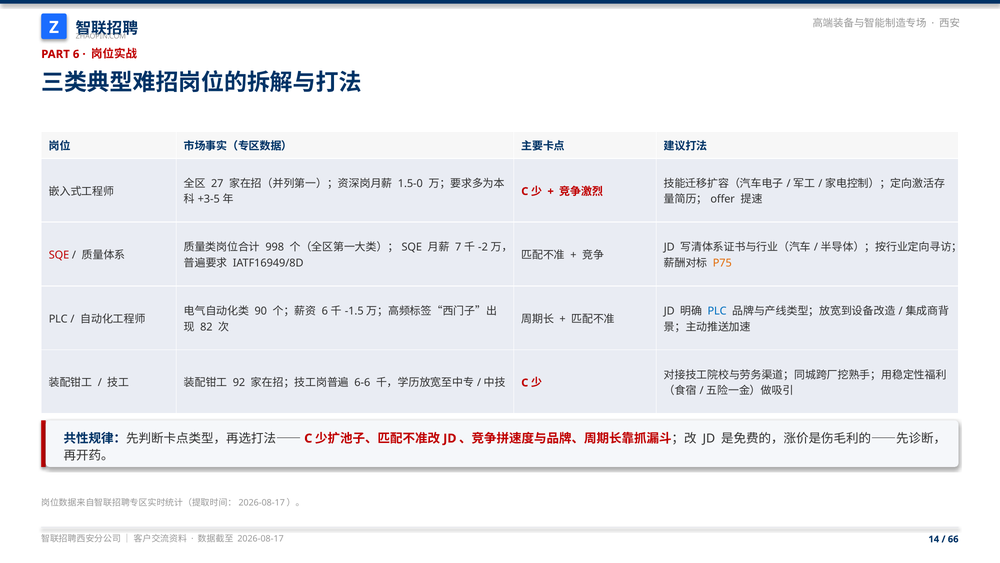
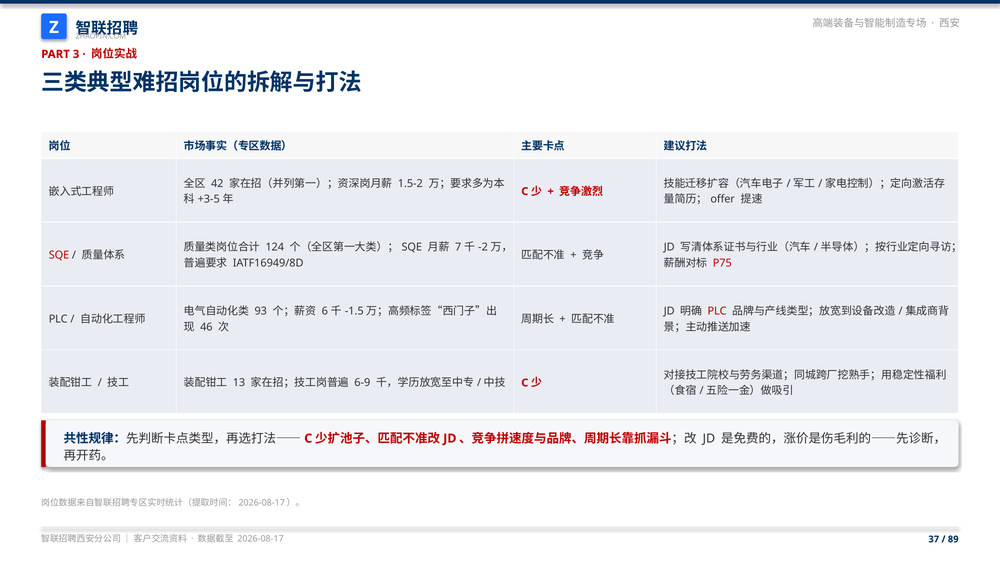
PART 6: 6 -> 3
27: 27 -> 42
1.5-0: 1.5-0 -> 1.5-2
998: 998 -> 124
P75 colour: orange -> red
90: 90 -> 93
PLC at (717, 311) colour: blue -> red
82: 82 -> 46
92: 92 -> 13
6-6: 6-6 -> 6-9
14: 14 -> 37
66: 66 -> 89
